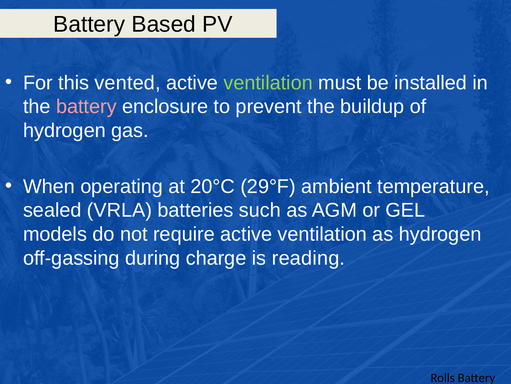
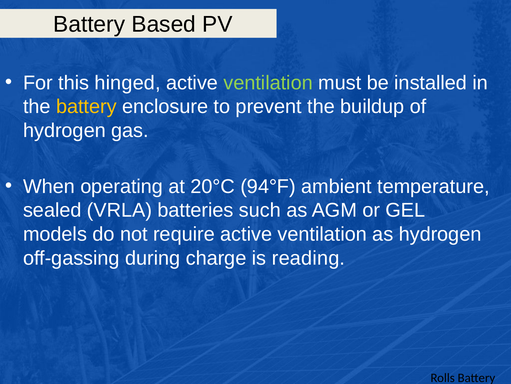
vented: vented -> hinged
battery at (86, 107) colour: pink -> yellow
29°F: 29°F -> 94°F
